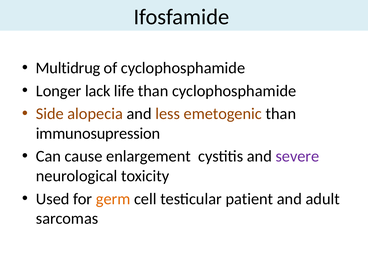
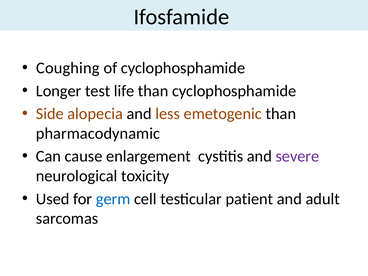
Multidrug: Multidrug -> Coughing
lack: lack -> test
immunosupression: immunosupression -> pharmacodynamic
germ colour: orange -> blue
